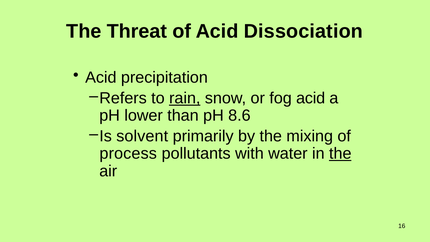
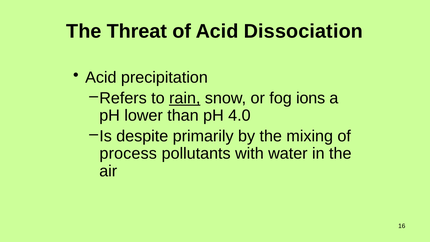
fog acid: acid -> ions
8.6: 8.6 -> 4.0
solvent: solvent -> despite
the at (340, 154) underline: present -> none
